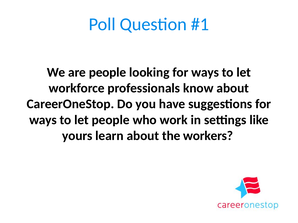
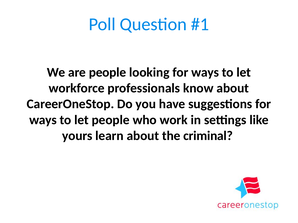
workers: workers -> criminal
